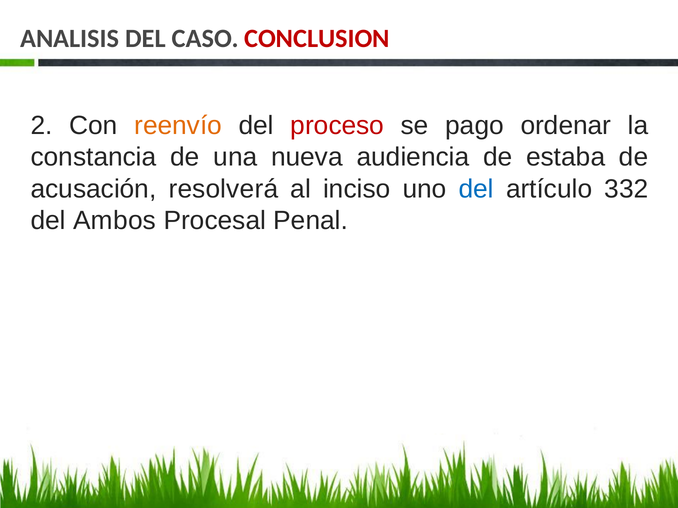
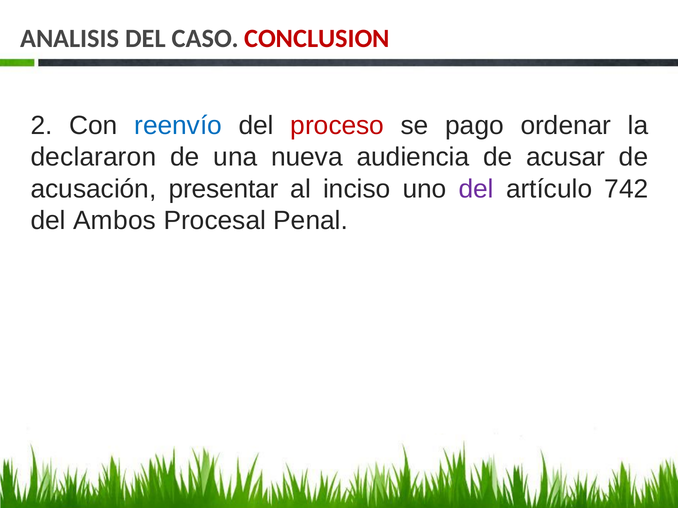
reenvío colour: orange -> blue
constancia: constancia -> declararon
estaba: estaba -> acusar
resolverá: resolverá -> presentar
del at (476, 189) colour: blue -> purple
332: 332 -> 742
